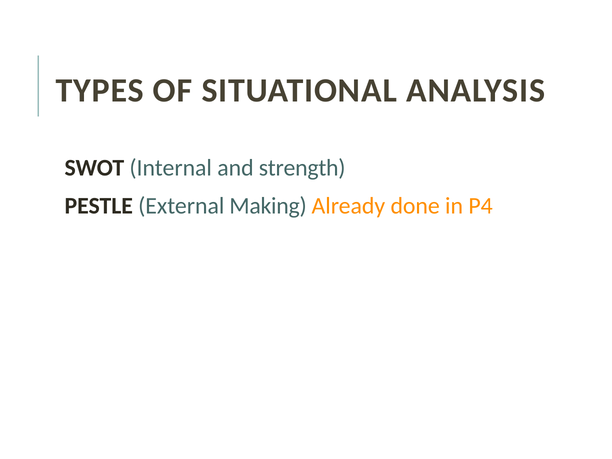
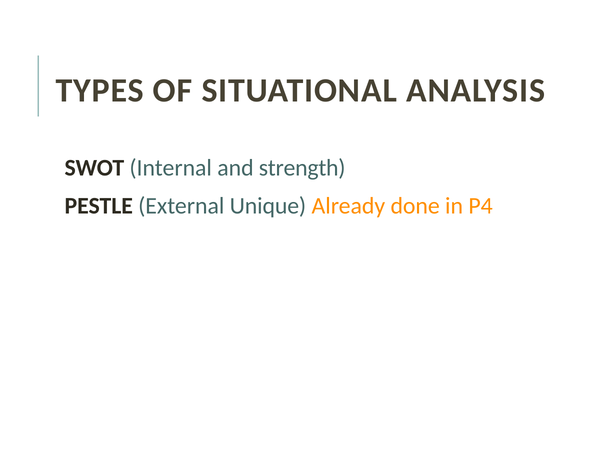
Making: Making -> Unique
